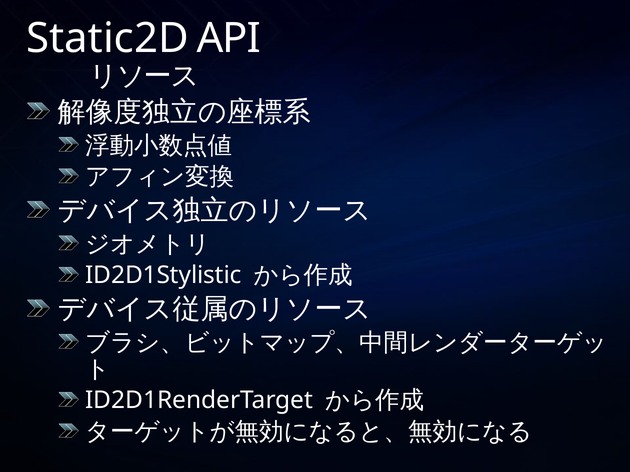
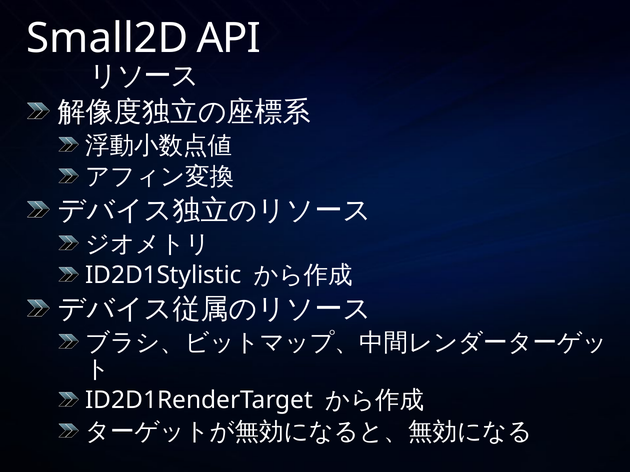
Static2D: Static2D -> Small2D
